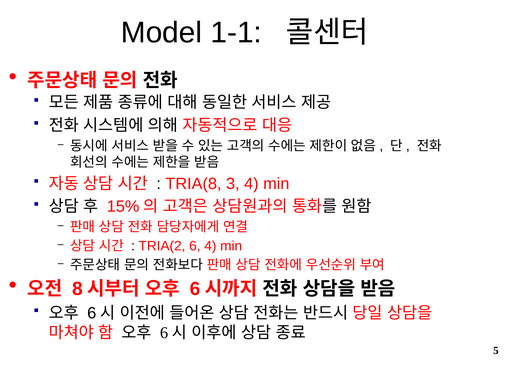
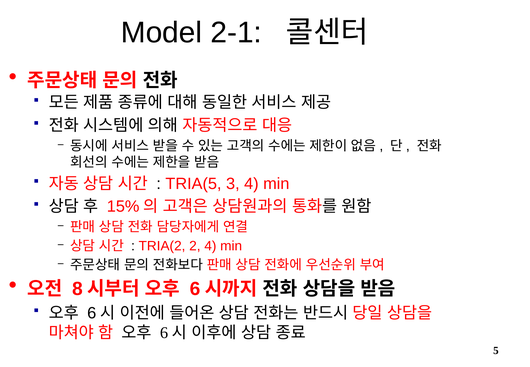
1-1: 1-1 -> 2-1
TRIA(8: TRIA(8 -> TRIA(5
TRIA(2 6: 6 -> 2
